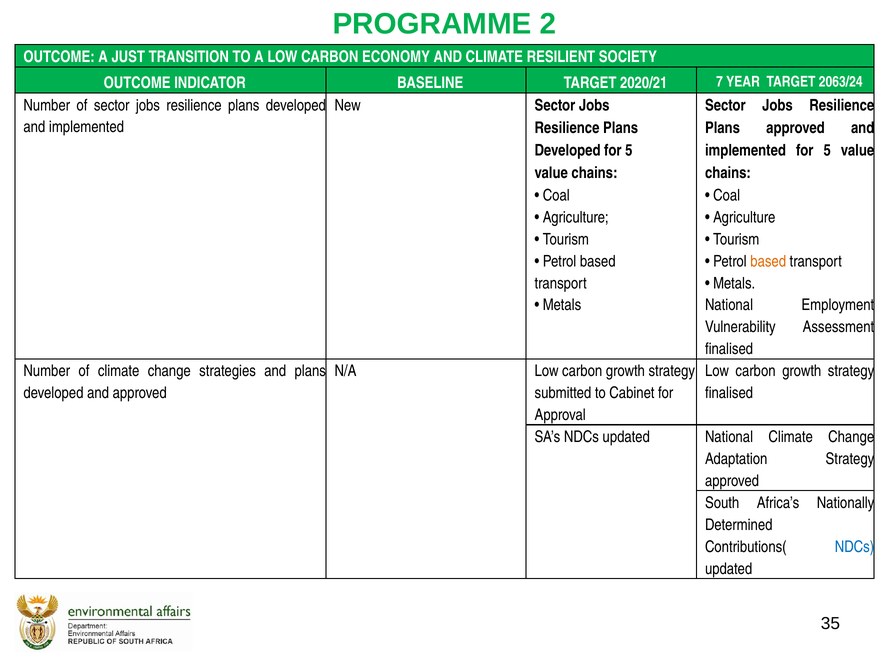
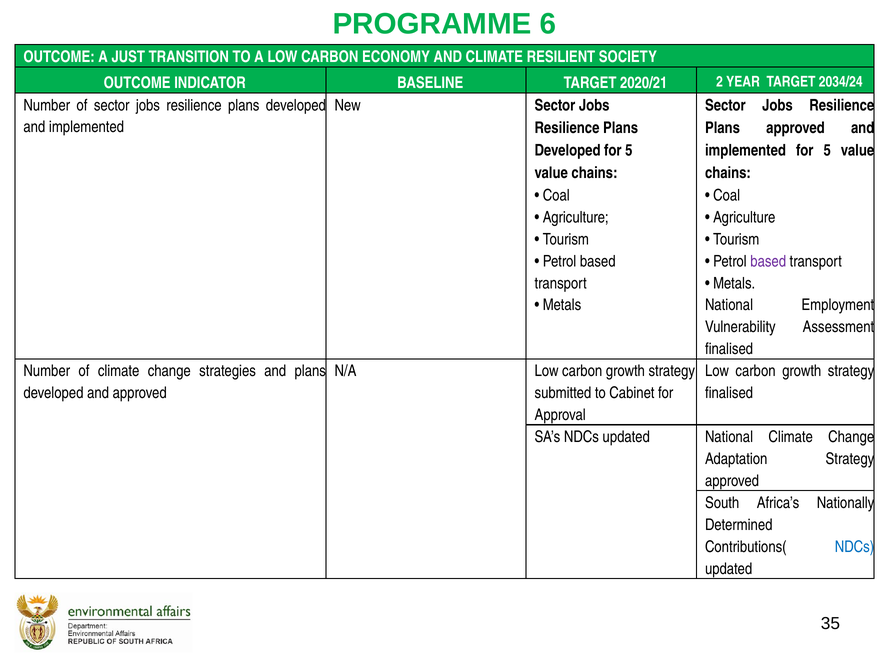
2: 2 -> 6
7: 7 -> 2
2063/24: 2063/24 -> 2034/24
based at (768, 261) colour: orange -> purple
